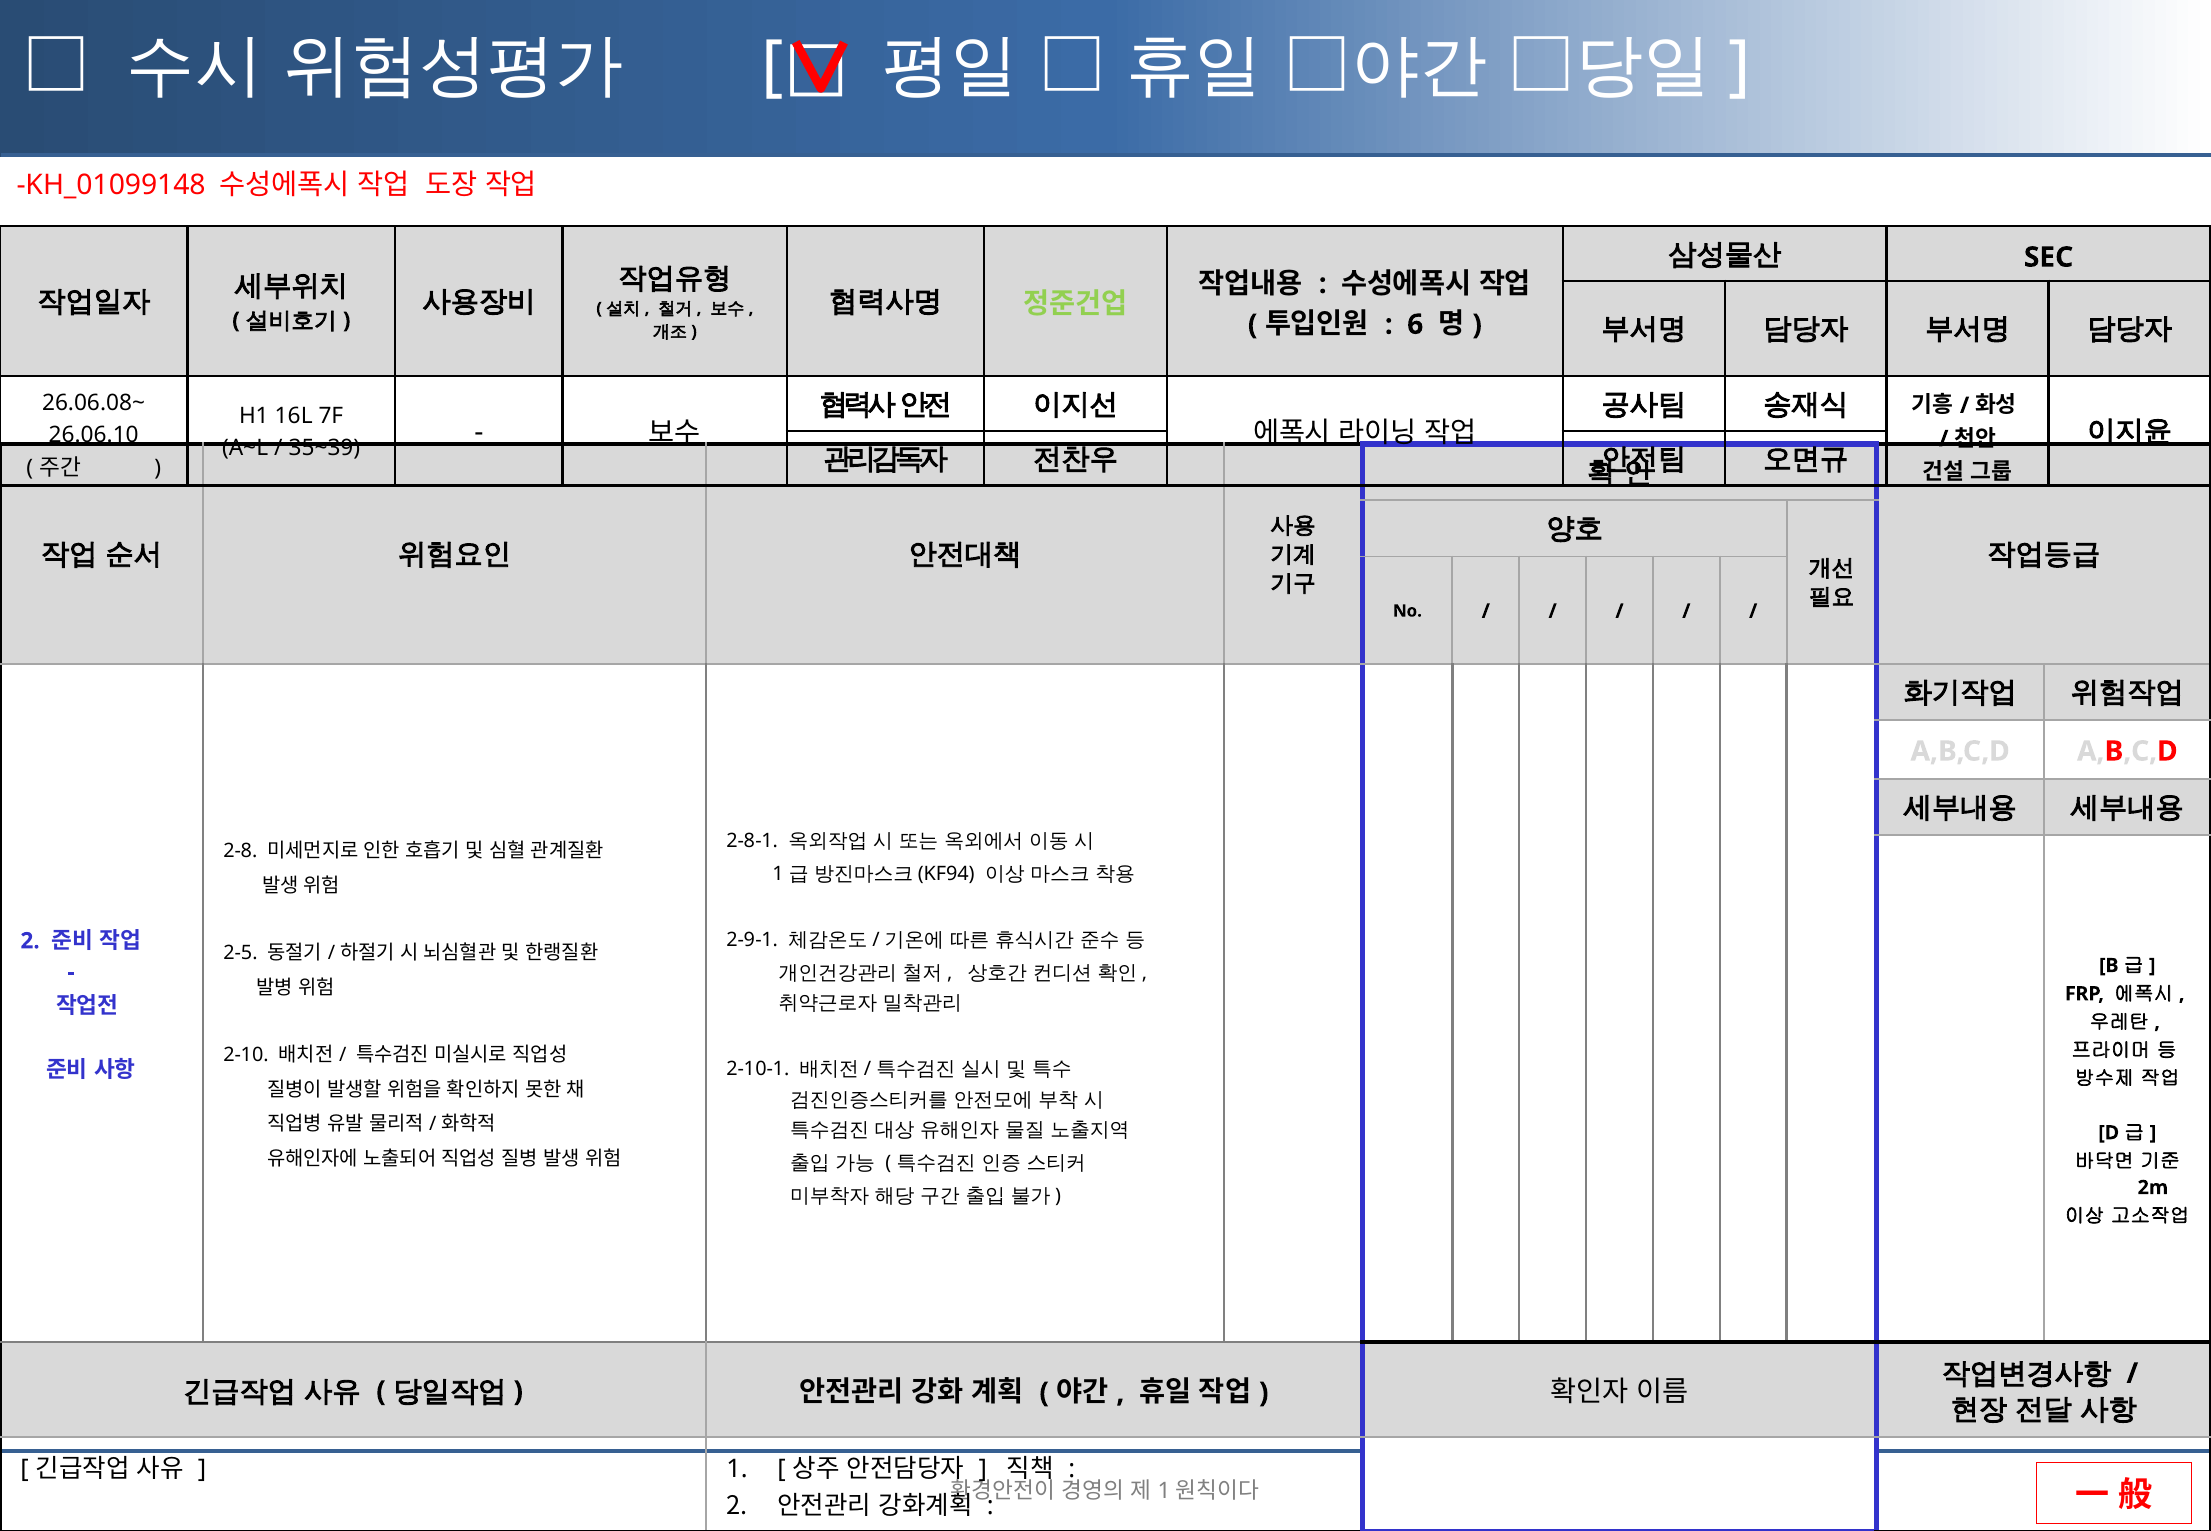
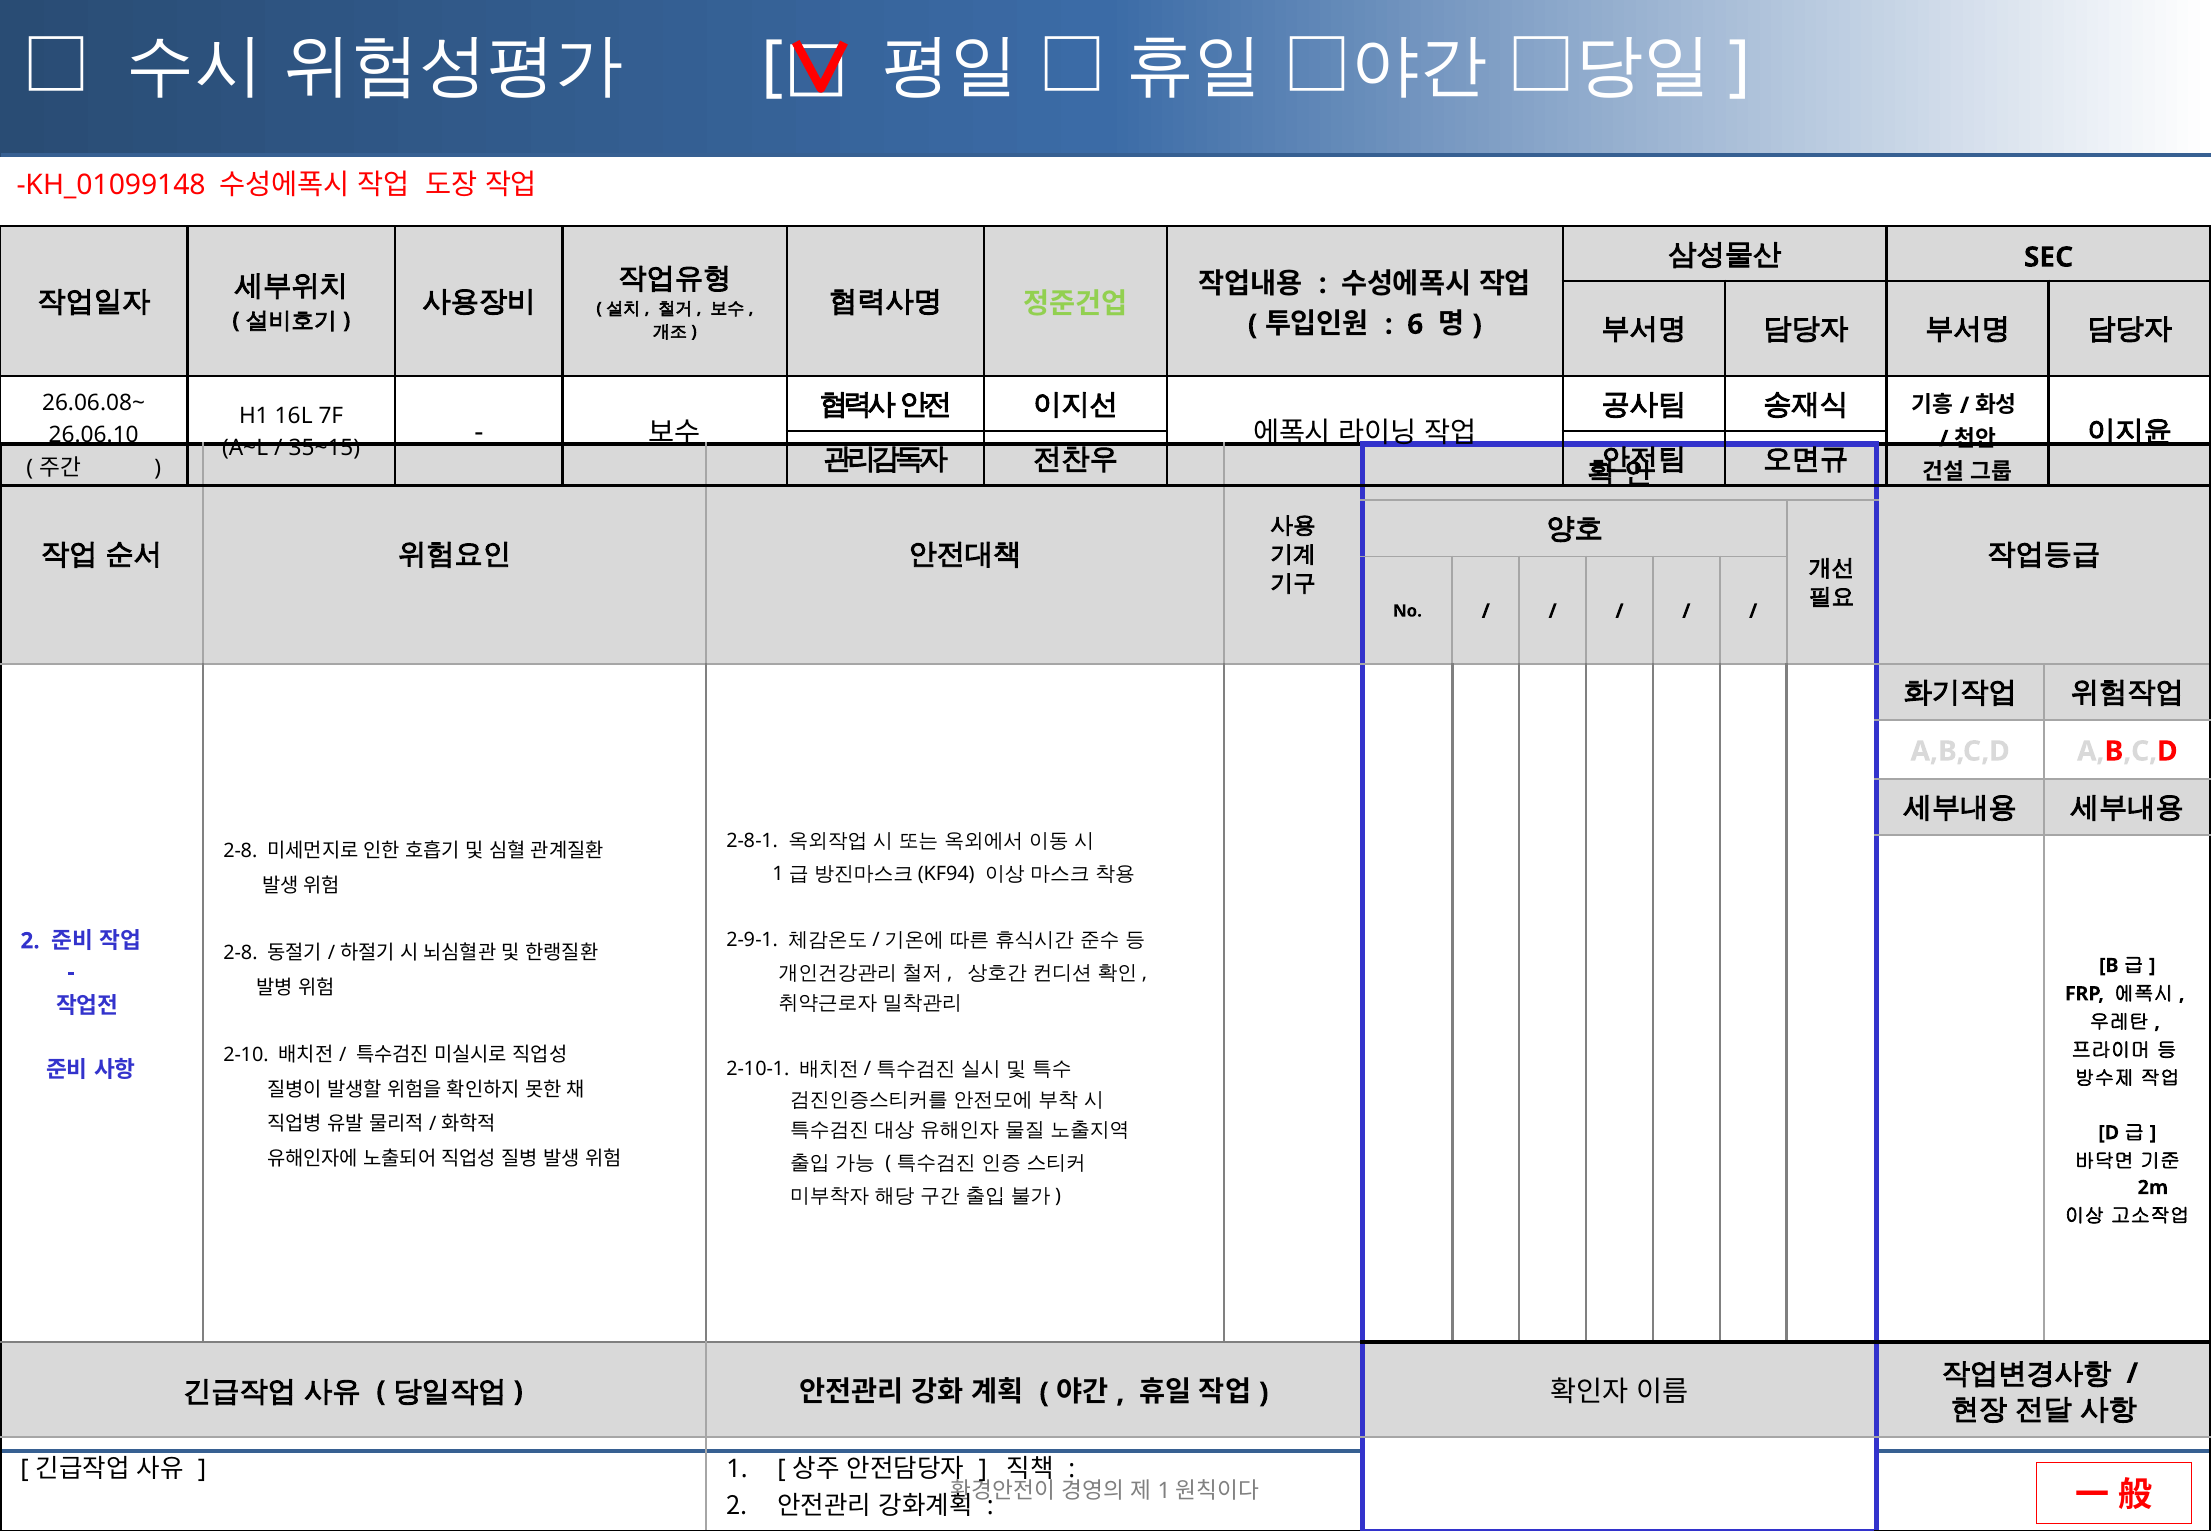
35~39: 35~39 -> 35~15
2-5 at (240, 953): 2-5 -> 2-8
